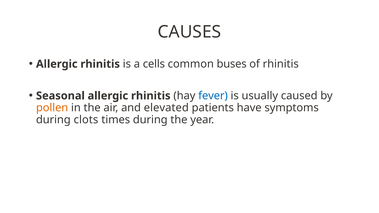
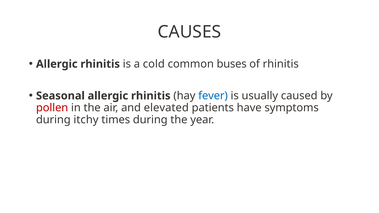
cells: cells -> cold
pollen colour: orange -> red
clots: clots -> itchy
